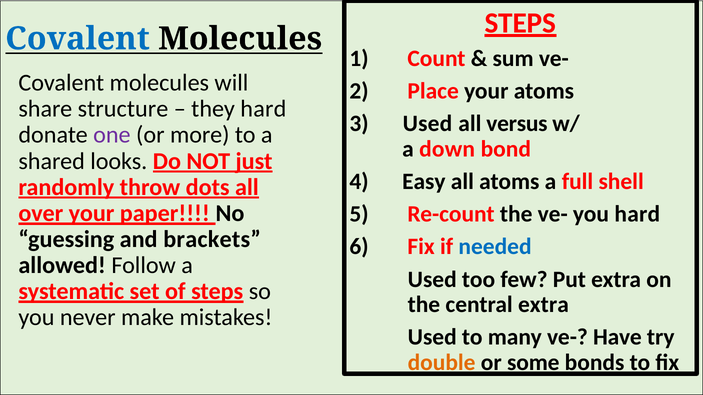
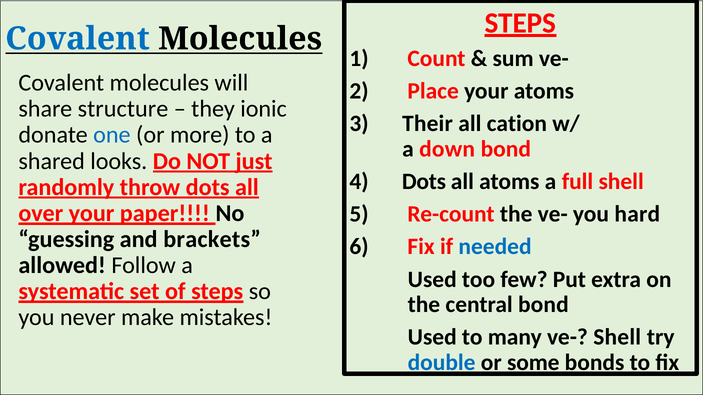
they hard: hard -> ionic
Used at (427, 124): Used -> Their
versus: versus -> cation
one colour: purple -> blue
Easy at (424, 182): Easy -> Dots
central extra: extra -> bond
ve- Have: Have -> Shell
double colour: orange -> blue
